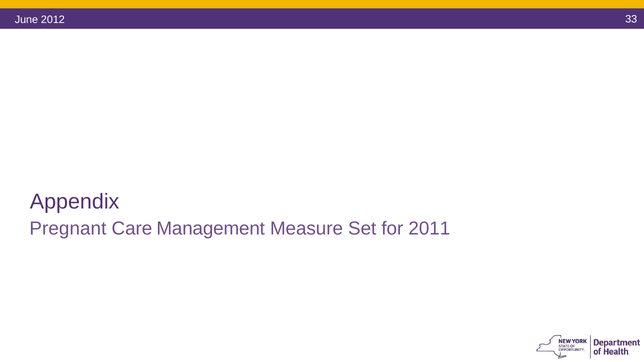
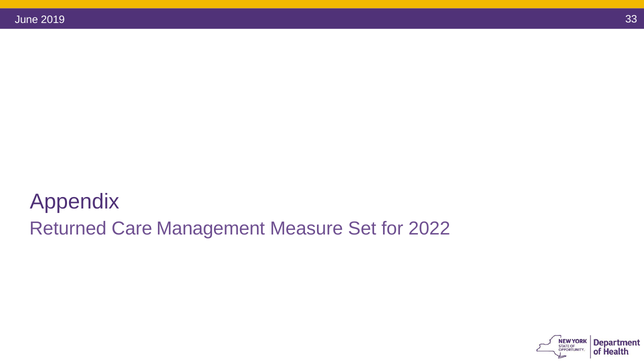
2012: 2012 -> 2019
Pregnant: Pregnant -> Returned
2011: 2011 -> 2022
